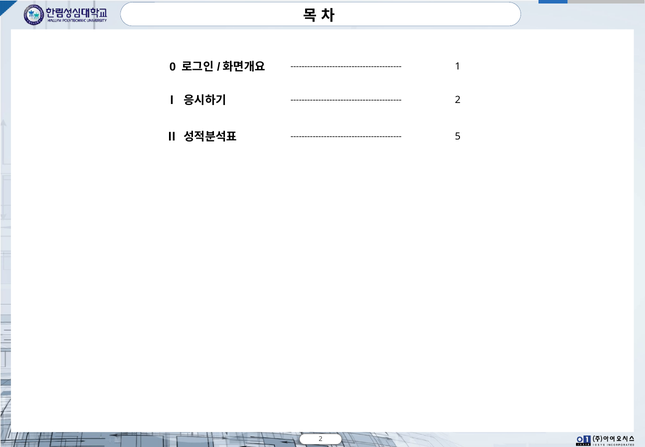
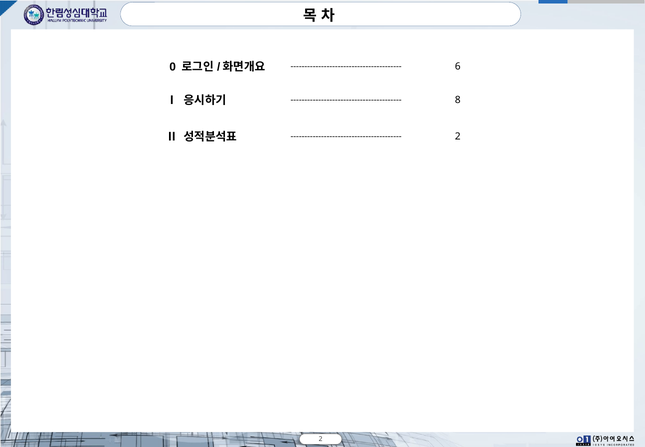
1: 1 -> 6
2 at (458, 100): 2 -> 8
5 at (458, 136): 5 -> 2
